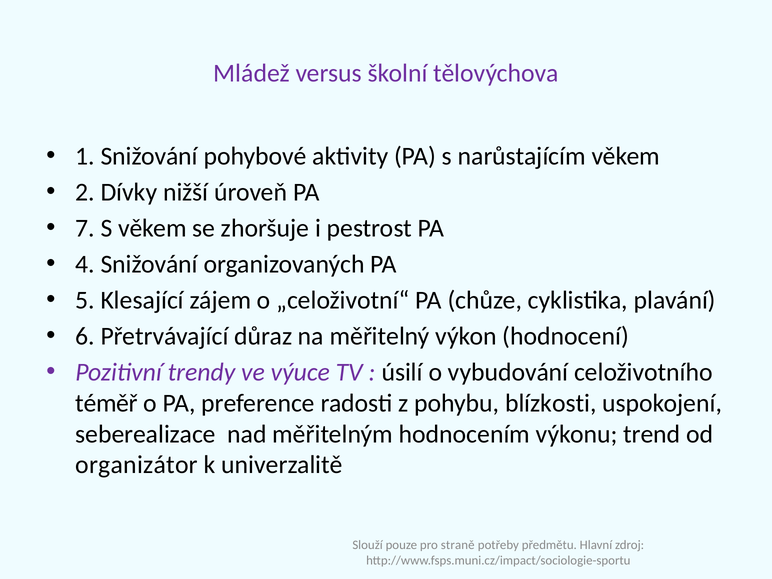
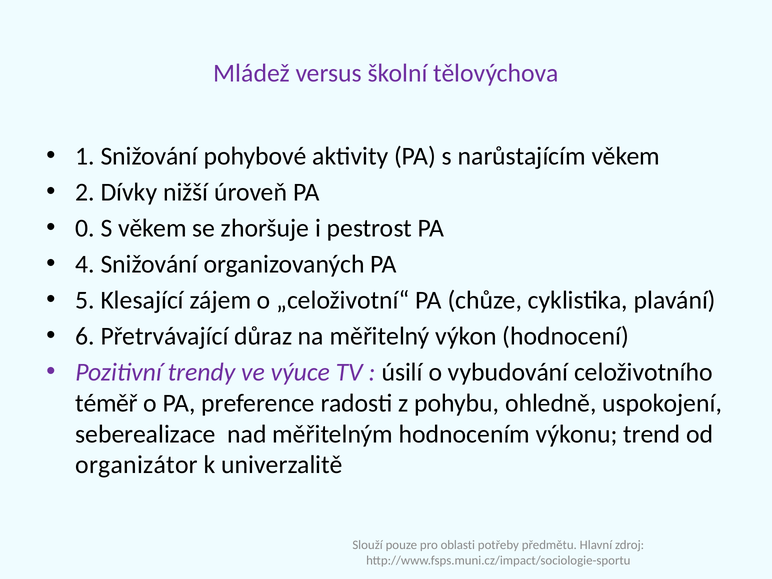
7: 7 -> 0
blízkosti: blízkosti -> ohledně
straně: straně -> oblasti
